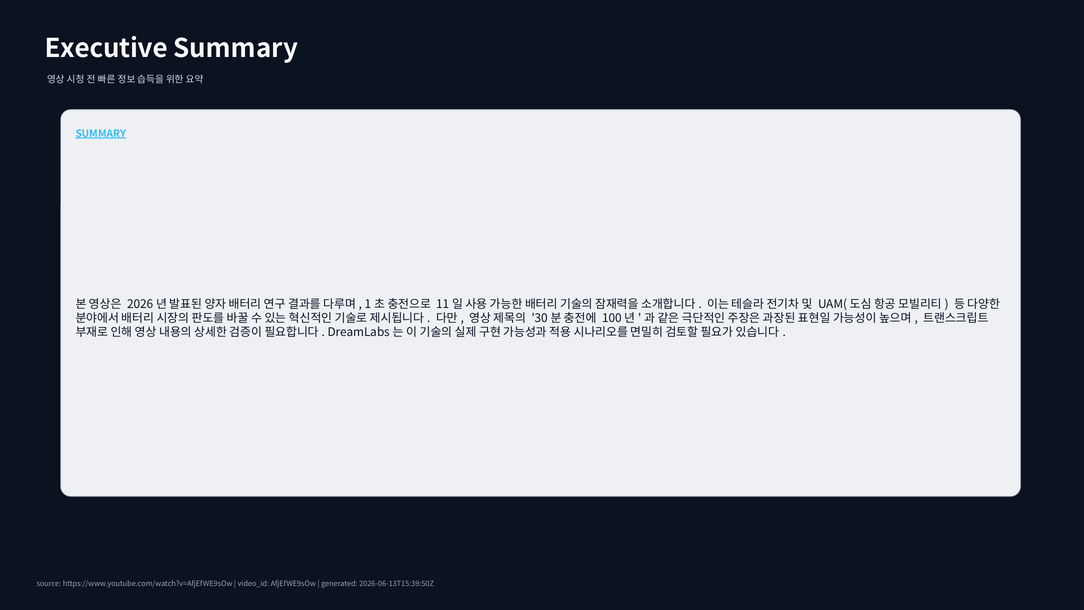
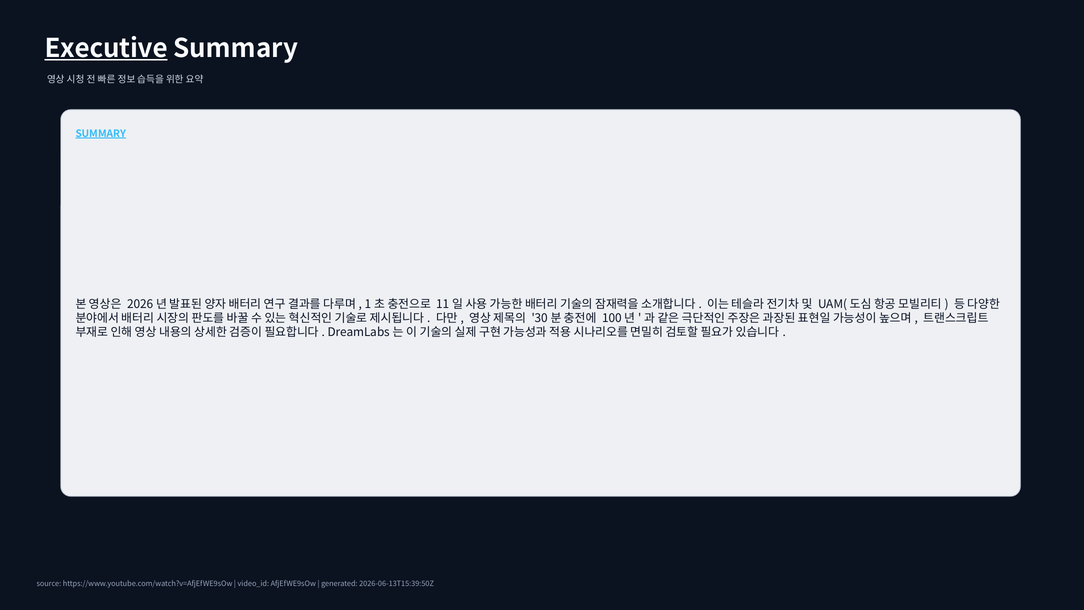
Executive underline: none -> present
